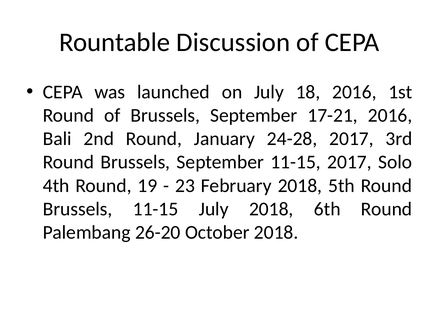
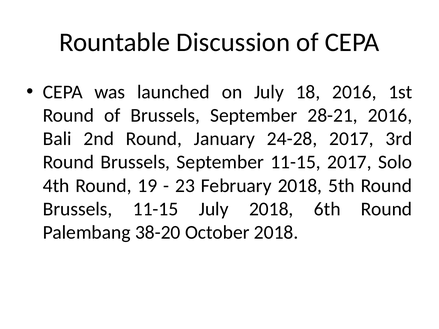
17-21: 17-21 -> 28-21
26-20: 26-20 -> 38-20
